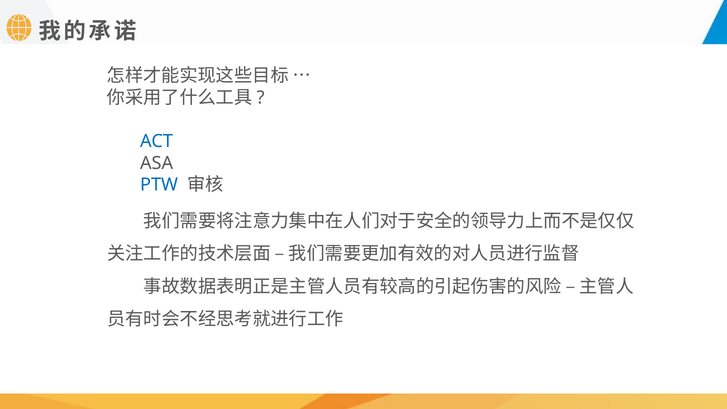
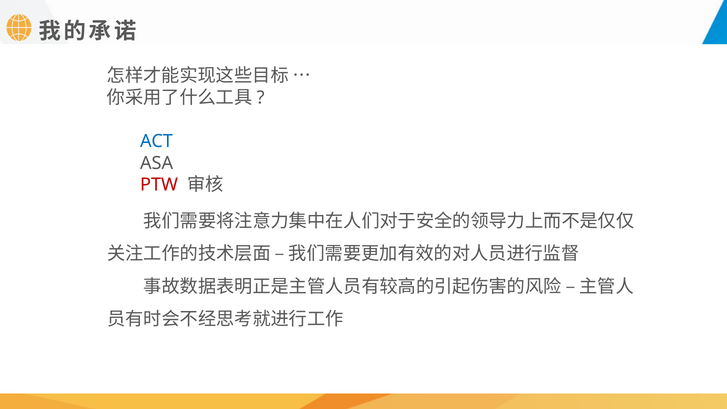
PTW colour: blue -> red
